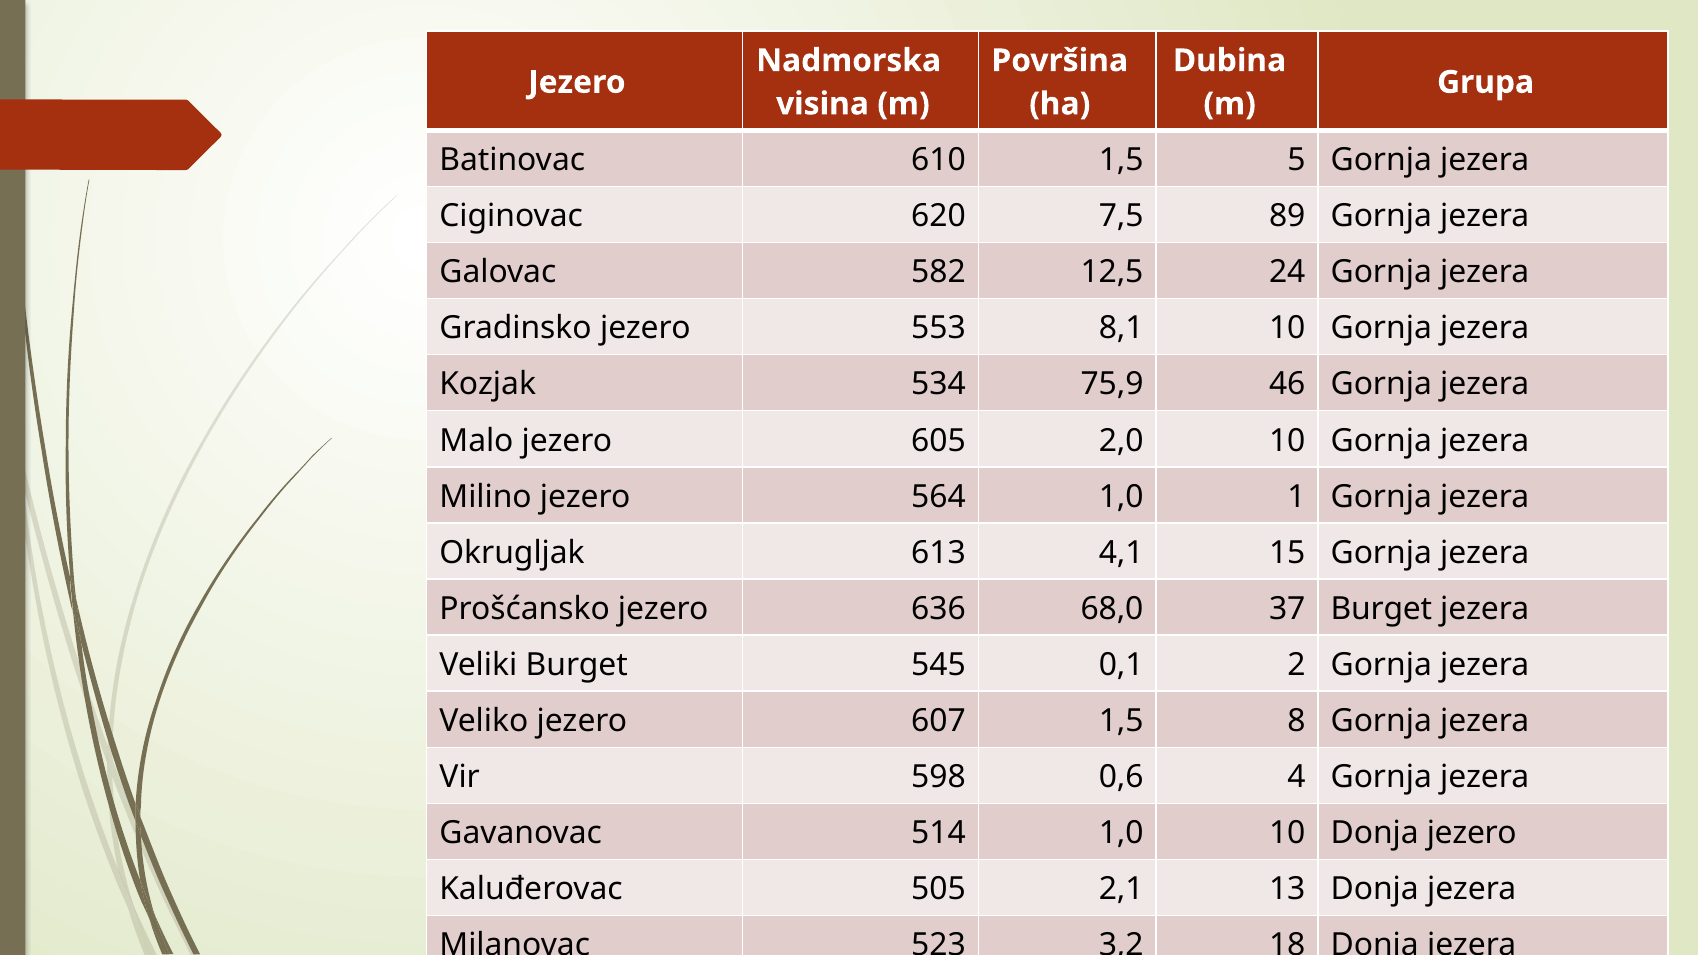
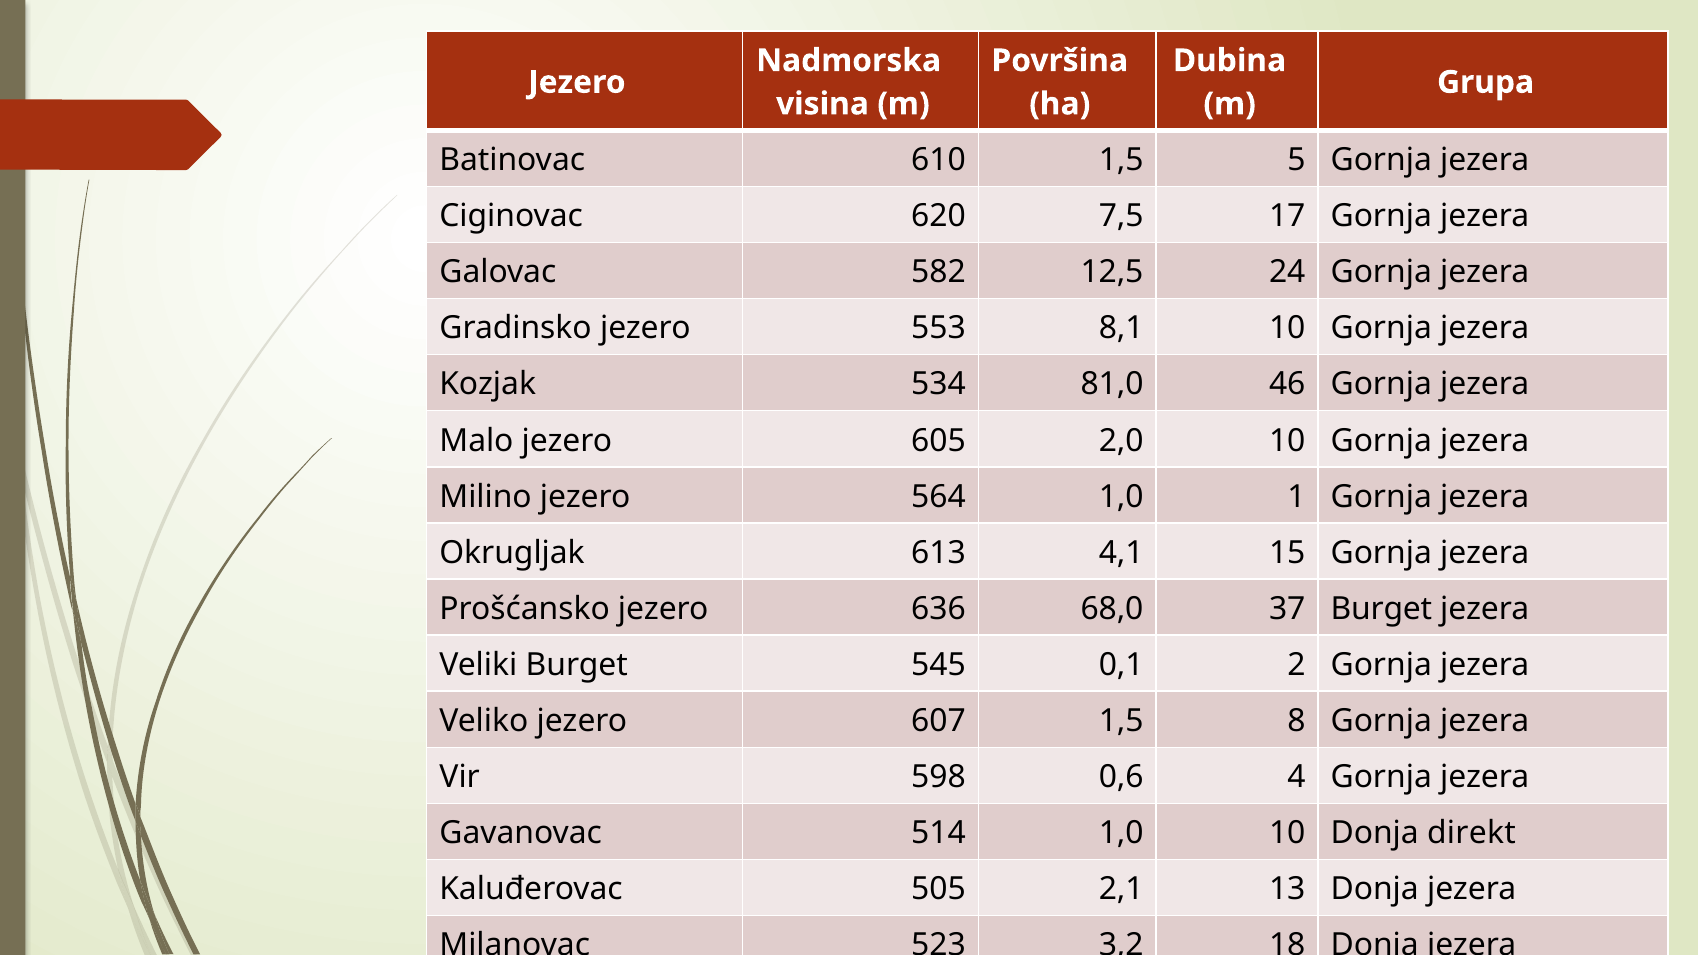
89: 89 -> 17
75,9: 75,9 -> 81,0
Donja jezero: jezero -> direkt
